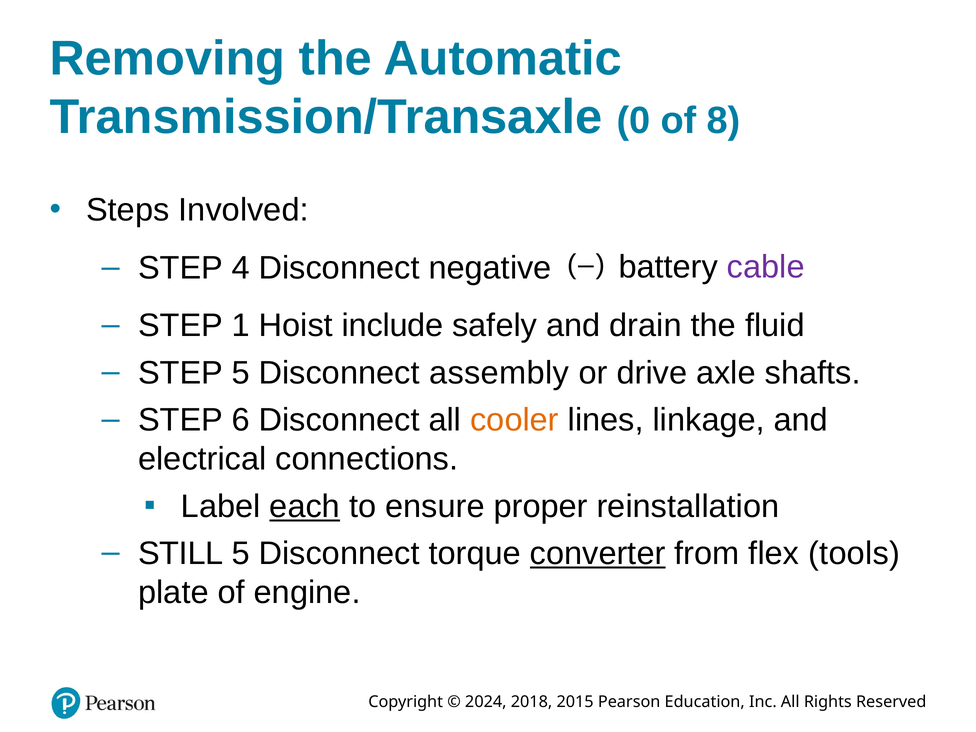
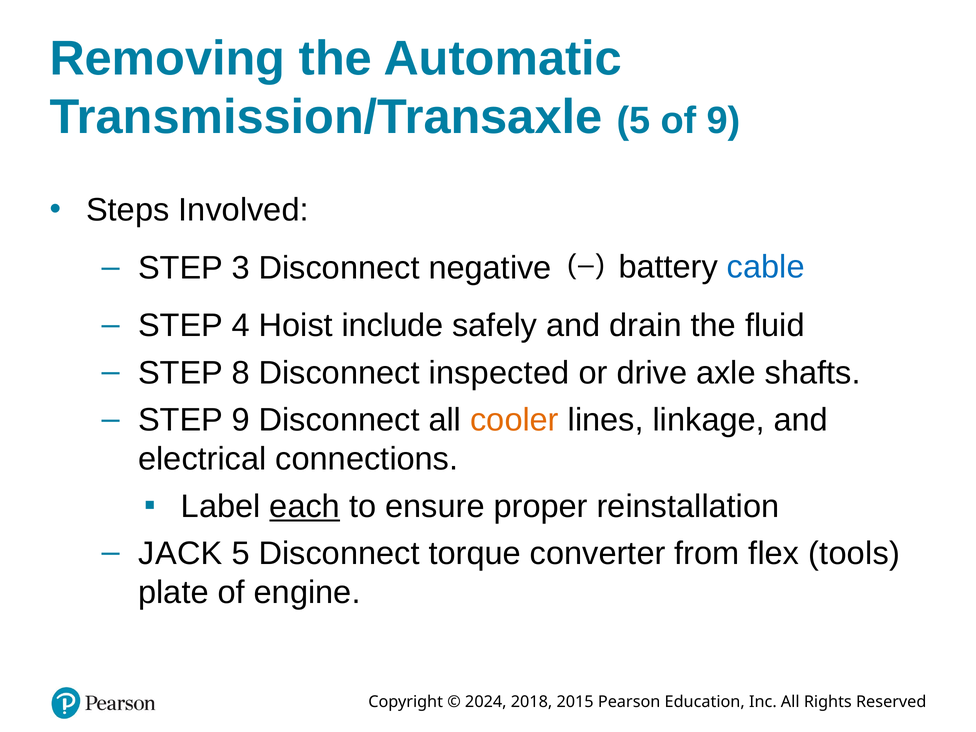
Transmission/Transaxle 0: 0 -> 5
of 8: 8 -> 9
4: 4 -> 3
cable colour: purple -> blue
1: 1 -> 4
STEP 5: 5 -> 8
assembly: assembly -> inspected
STEP 6: 6 -> 9
STILL: STILL -> JACK
converter underline: present -> none
